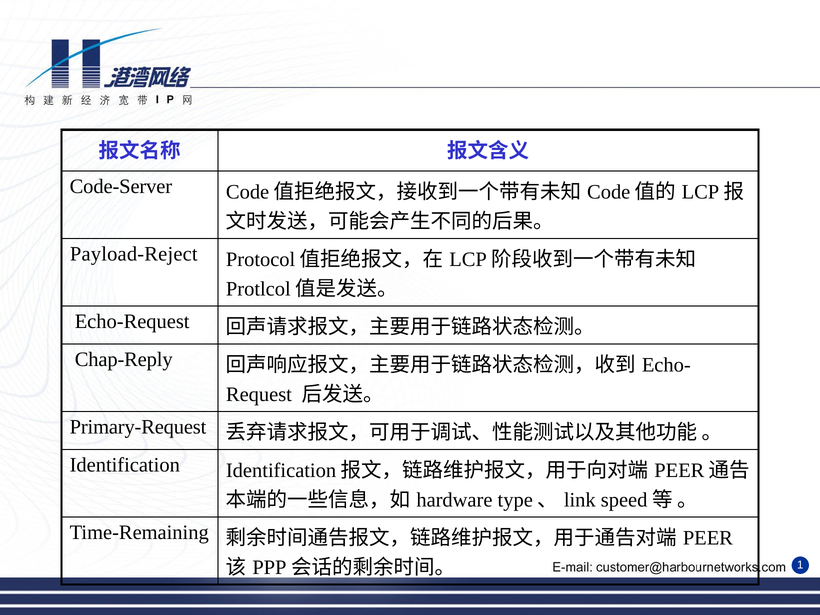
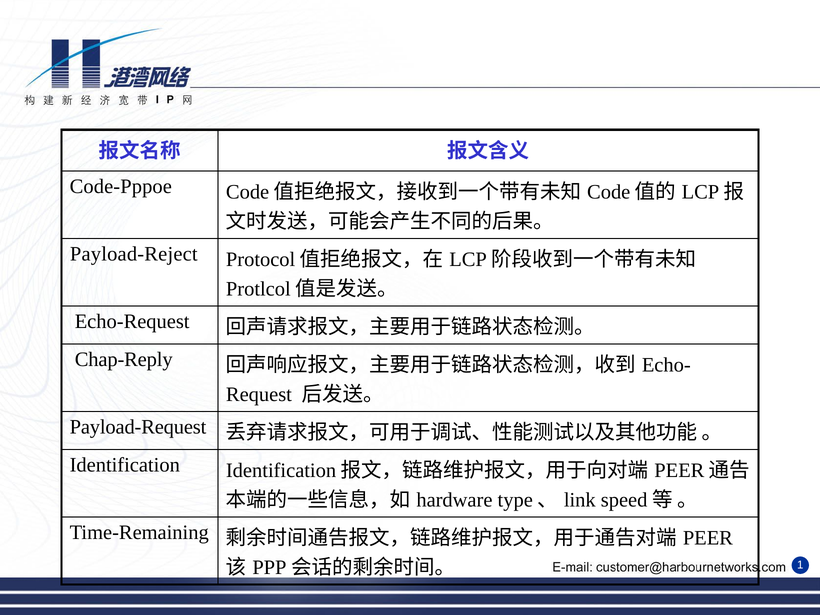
Code-Server: Code-Server -> Code-Pppoe
Primary-Request: Primary-Request -> Payload-Request
